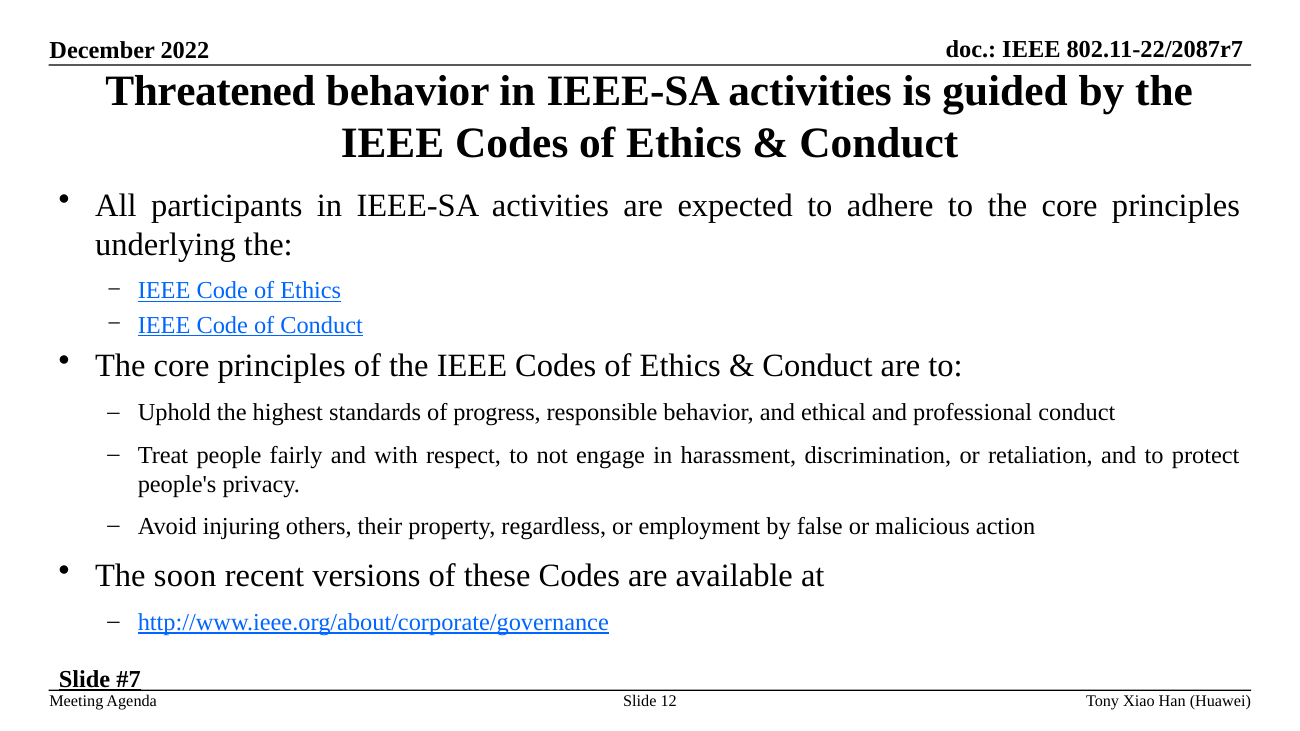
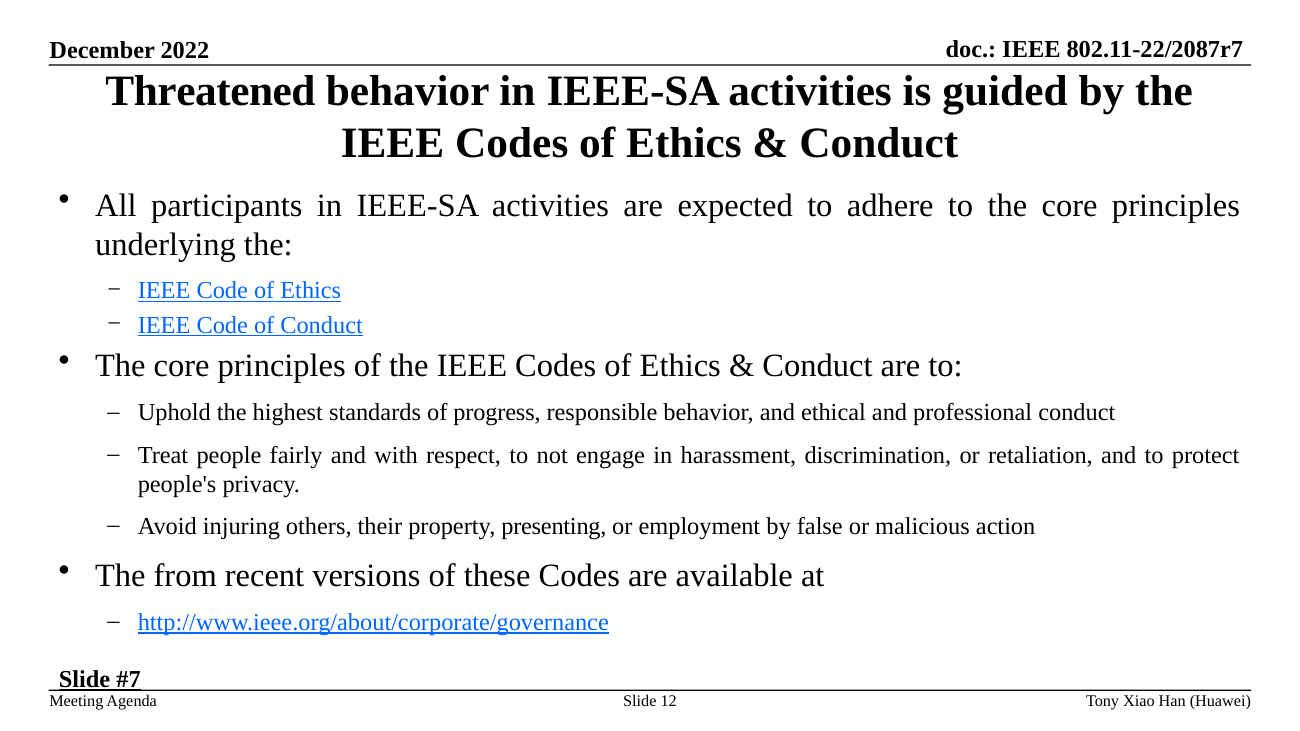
regardless: regardless -> presenting
soon: soon -> from
